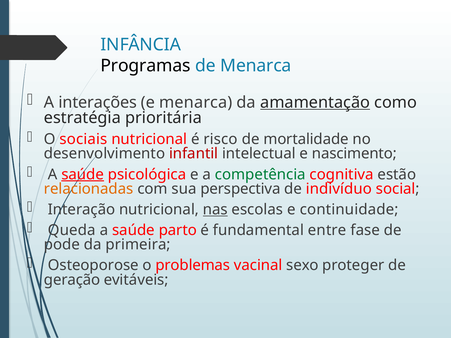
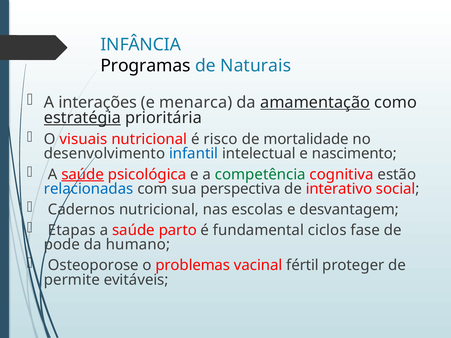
de Menarca: Menarca -> Naturais
estratégia underline: none -> present
sociais: sociais -> visuais
infantil colour: red -> blue
relacionadas colour: orange -> blue
indivíduo: indivíduo -> interativo
Interação: Interação -> Cadernos
nas underline: present -> none
continuidade: continuidade -> desvantagem
Queda: Queda -> Etapas
entre: entre -> ciclos
primeira: primeira -> humano
sexo: sexo -> fértil
geração: geração -> permite
